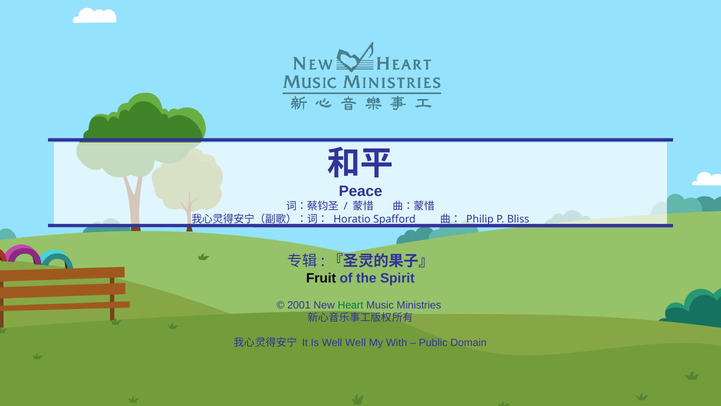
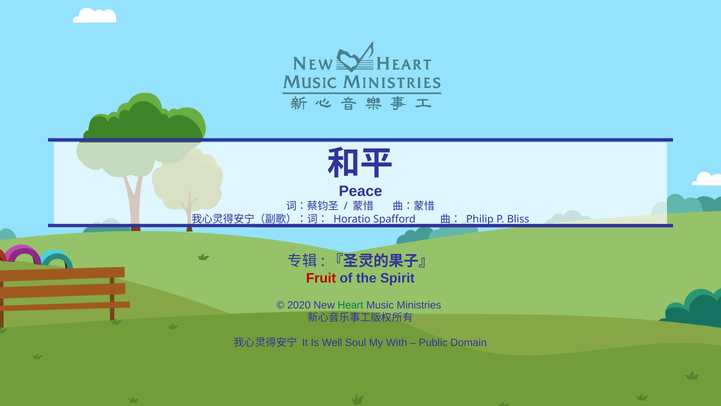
Fruit colour: black -> red
2001: 2001 -> 2020
Well Well: Well -> Soul
